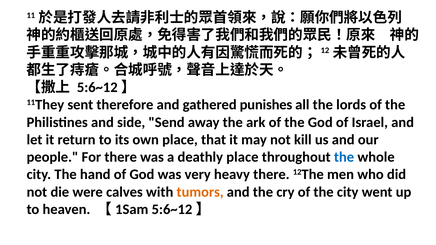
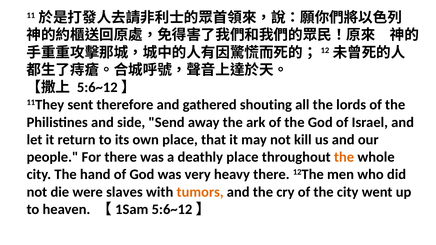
punishes: punishes -> shouting
the at (344, 157) colour: blue -> orange
calves: calves -> slaves
